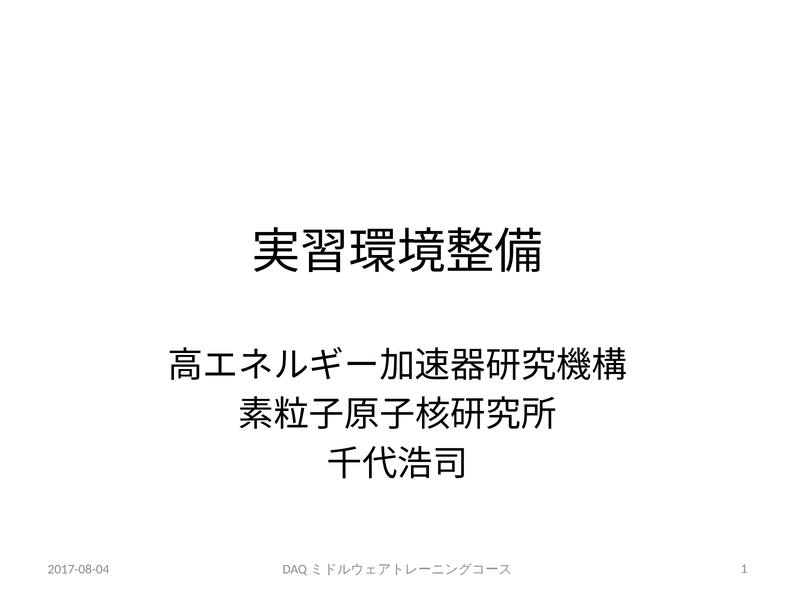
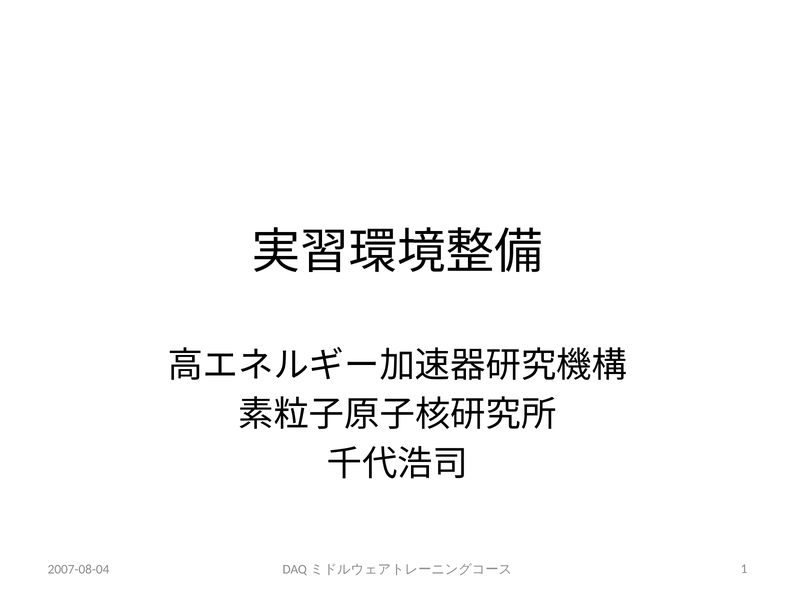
2017-08-04: 2017-08-04 -> 2007-08-04
